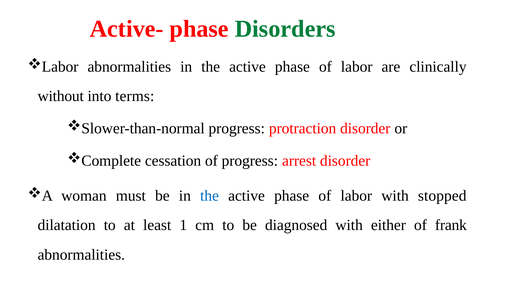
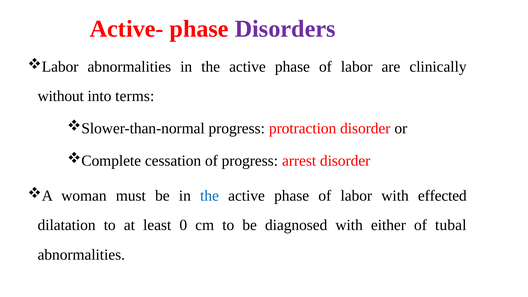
Disorders colour: green -> purple
stopped: stopped -> effected
1: 1 -> 0
frank: frank -> tubal
